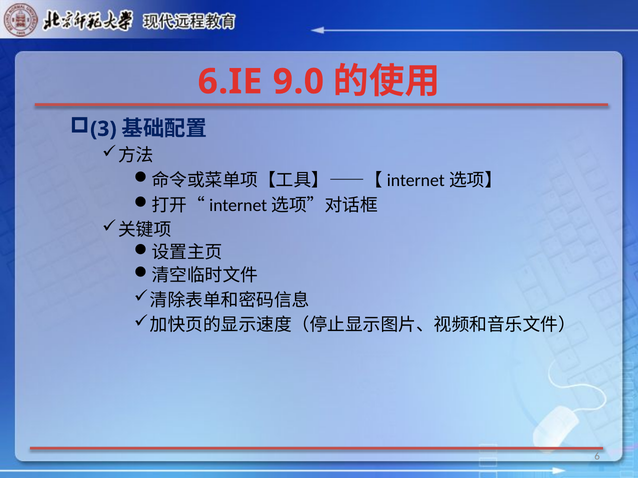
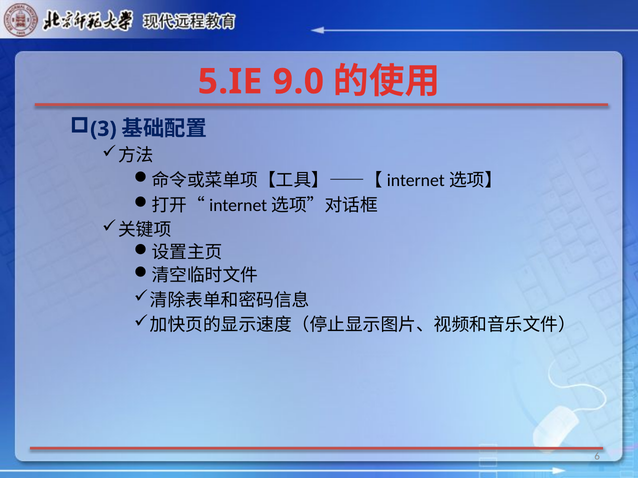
6.IE: 6.IE -> 5.IE
